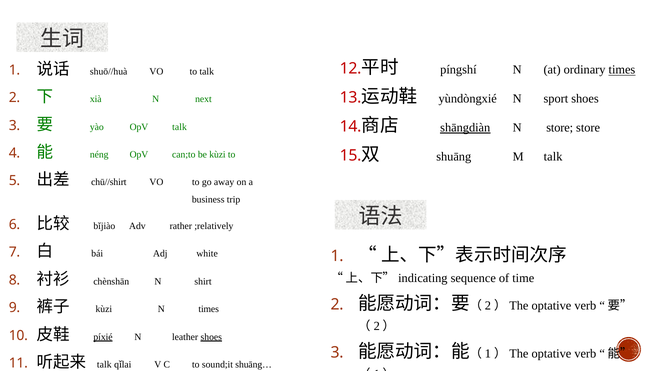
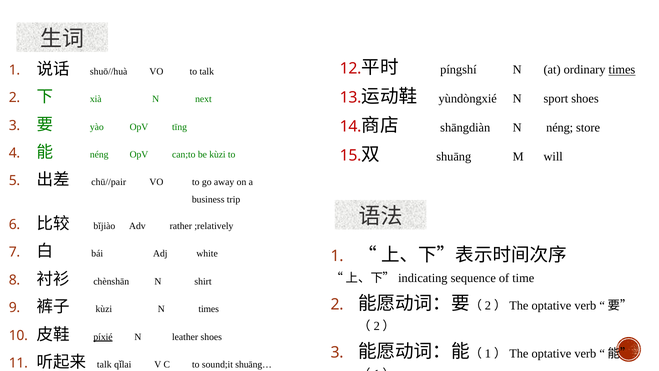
OpV talk: talk -> tīng
shāngdiàn underline: present -> none
N store: store -> néng
M talk: talk -> will
chū//shirt: chū//shirt -> chū//pair
shoes at (211, 337) underline: present -> none
